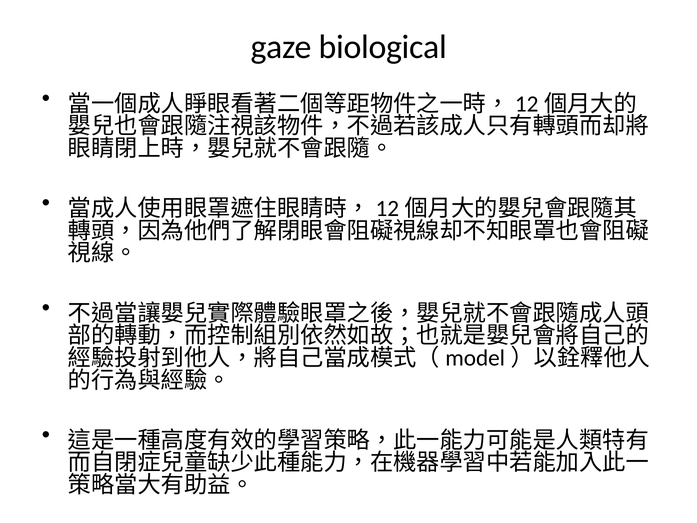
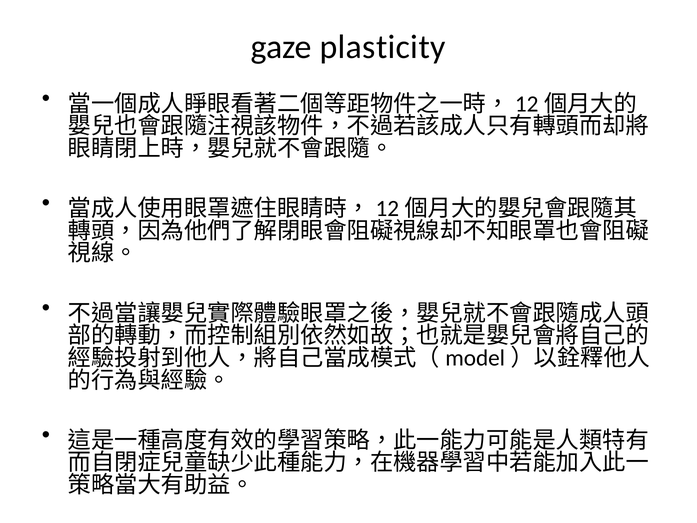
biological: biological -> plasticity
